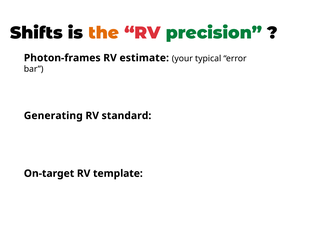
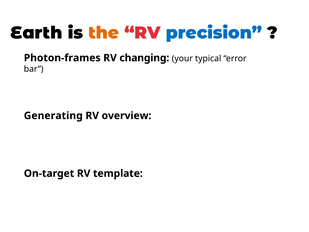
Shifts: Shifts -> Earth
precision colour: green -> blue
estimate: estimate -> changing
standard: standard -> overview
